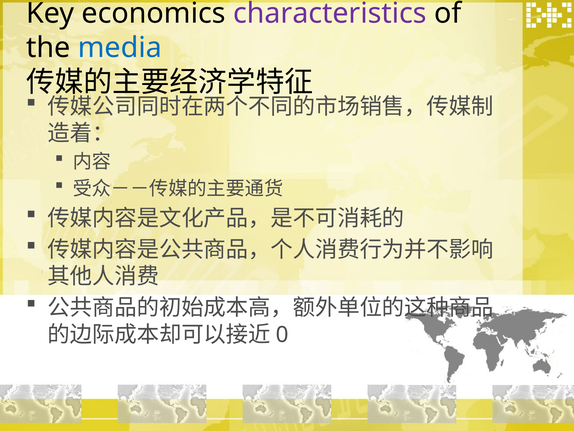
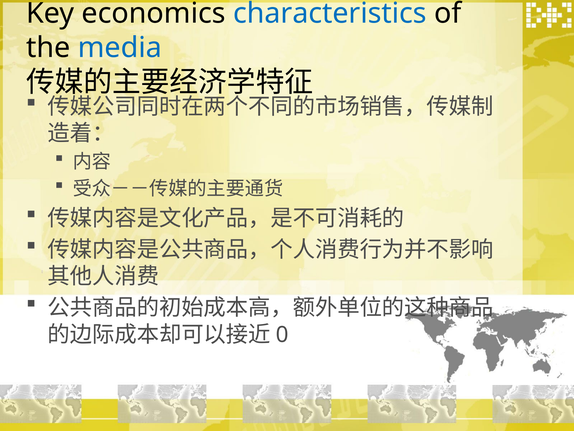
characteristics colour: purple -> blue
